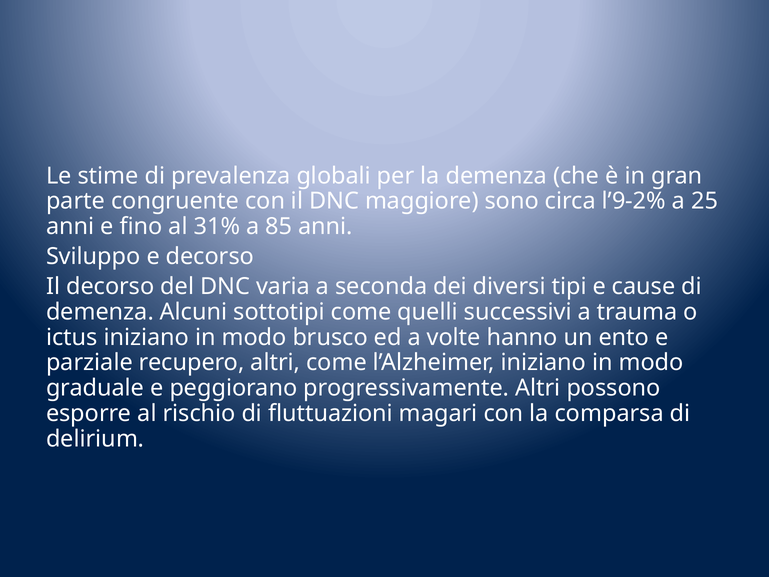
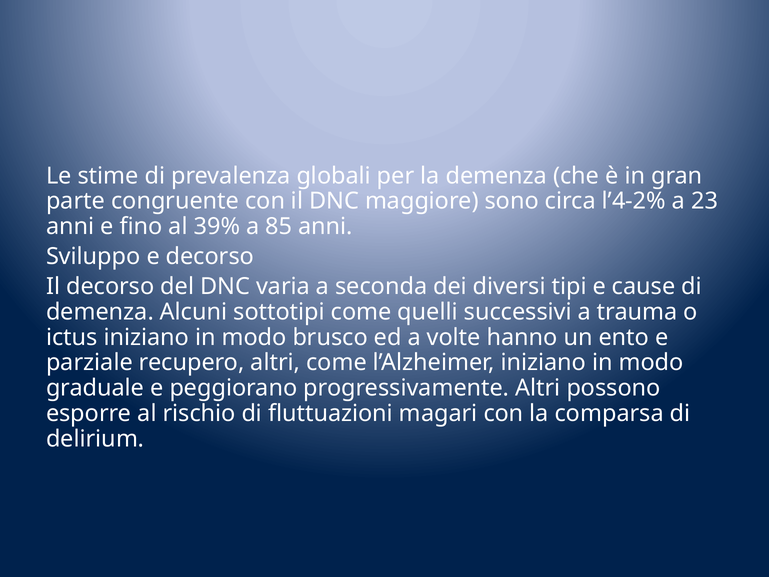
l’9-2%: l’9-2% -> l’4-2%
25: 25 -> 23
31%: 31% -> 39%
